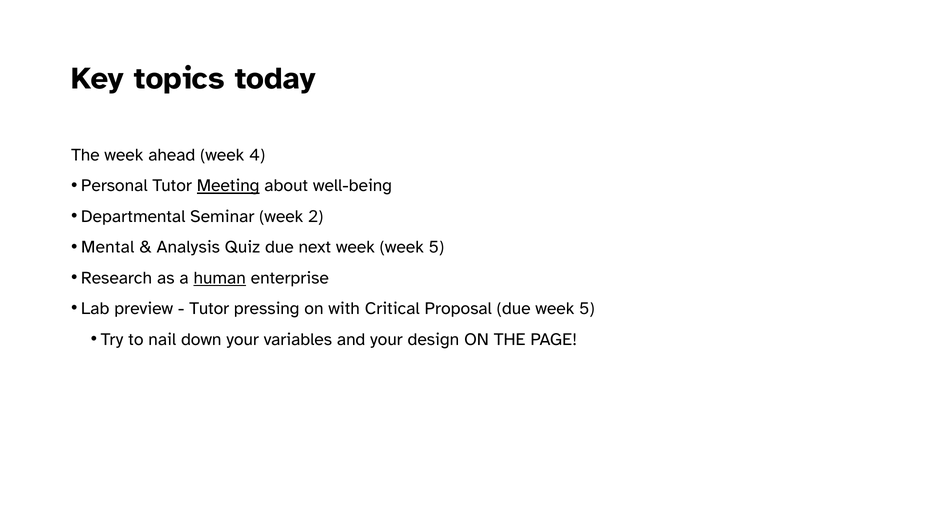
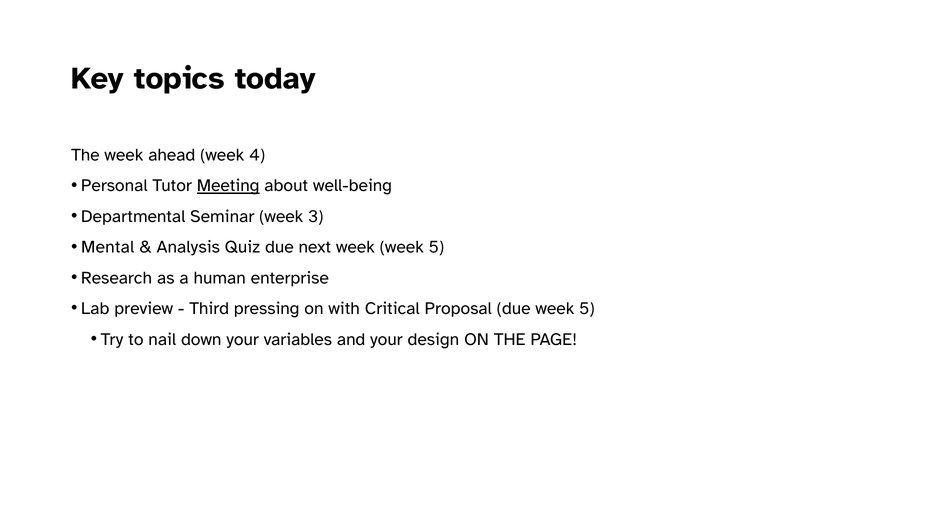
2: 2 -> 3
human underline: present -> none
Tutor at (209, 309): Tutor -> Third
